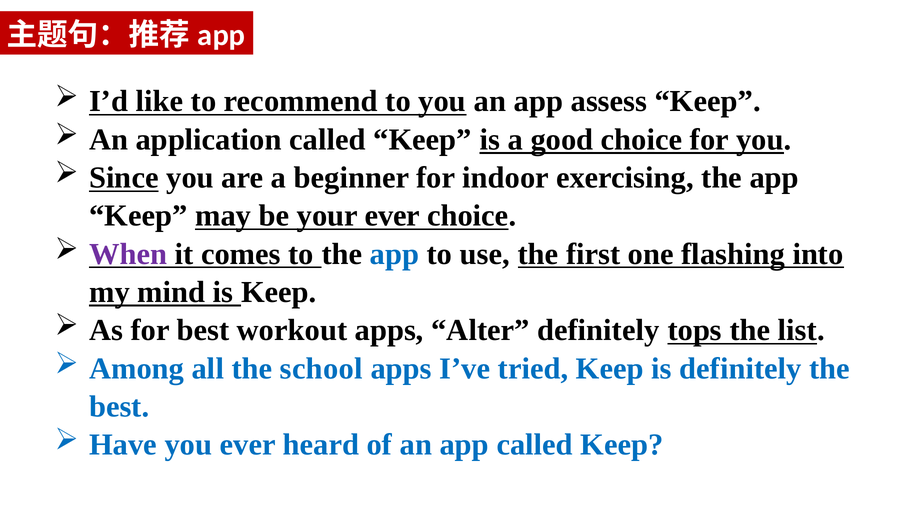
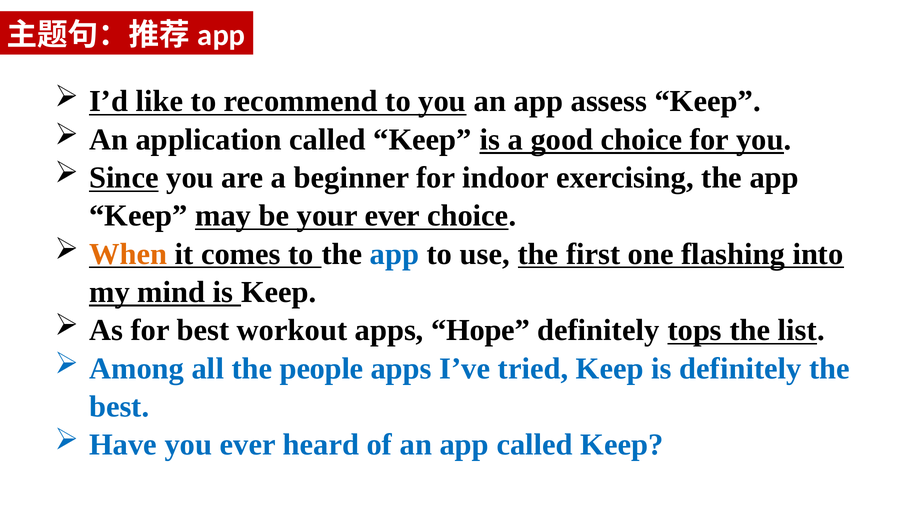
When colour: purple -> orange
Alter: Alter -> Hope
school: school -> people
